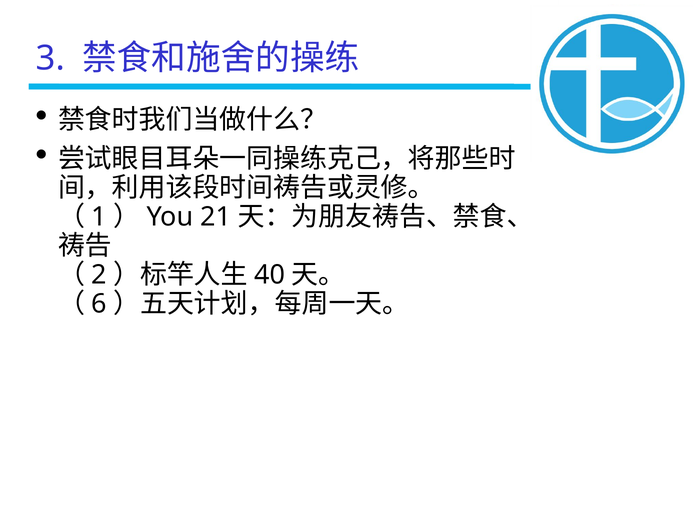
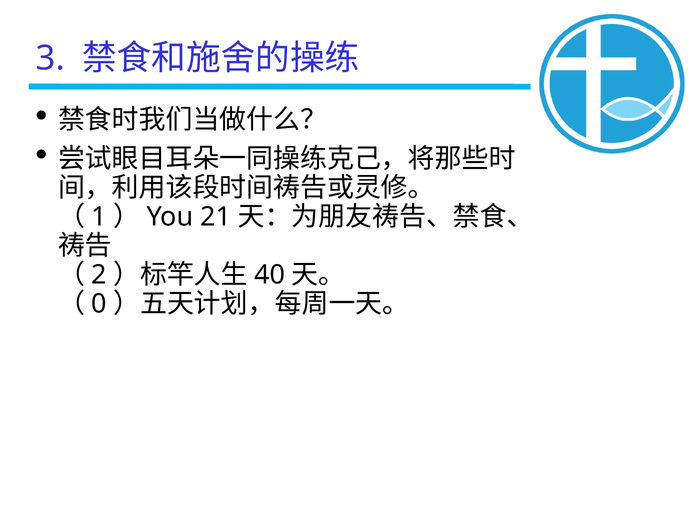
6: 6 -> 0
